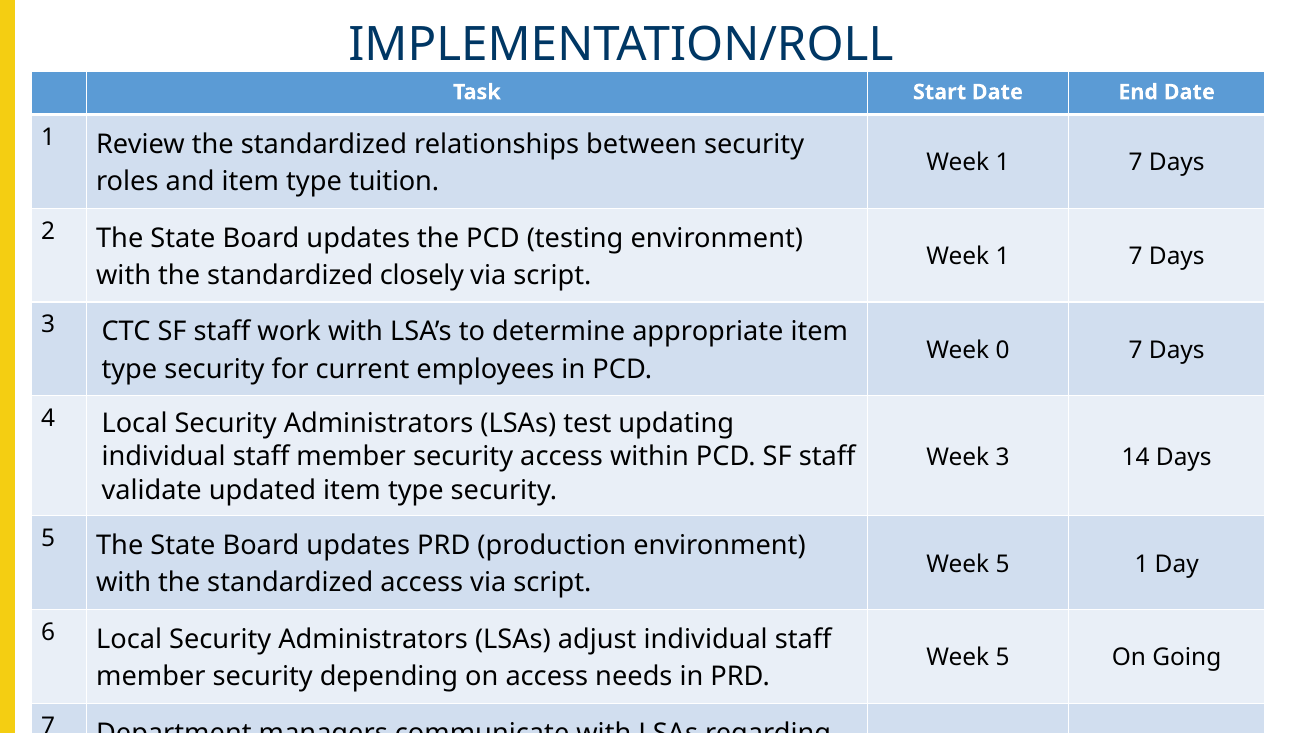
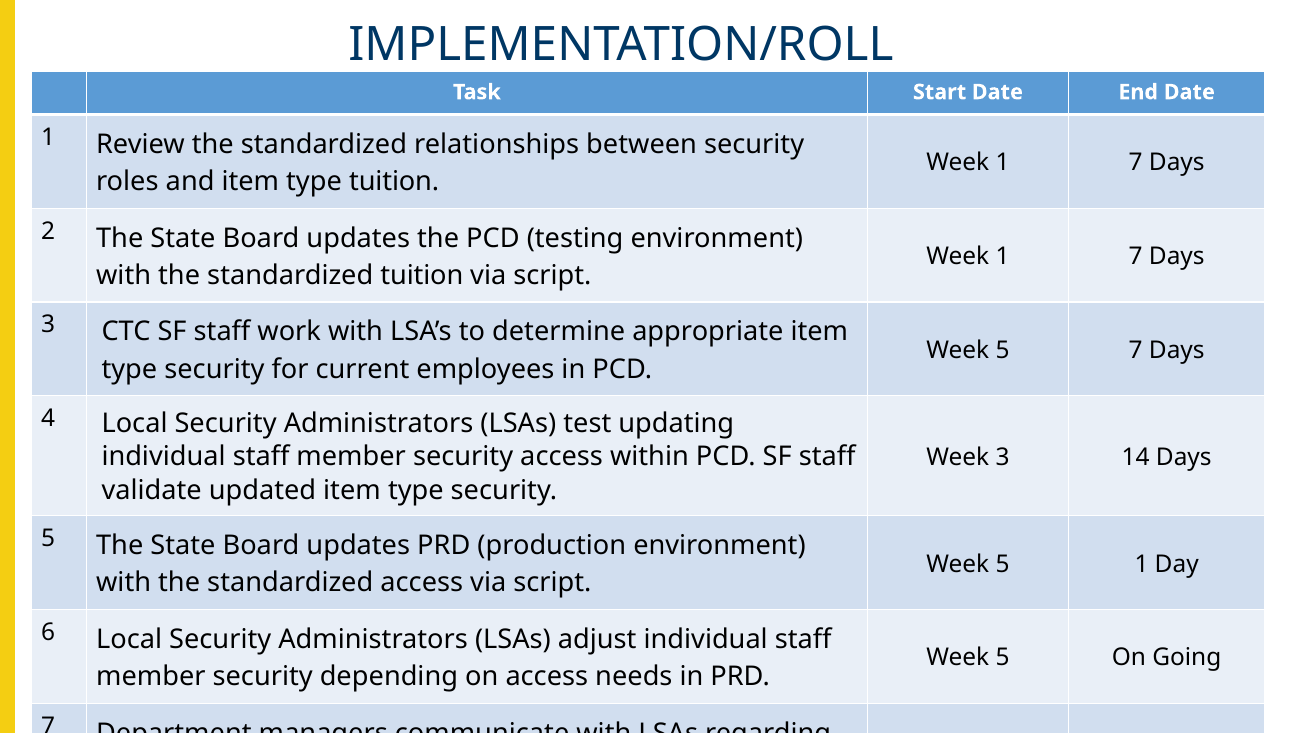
standardized closely: closely -> tuition
0 at (1003, 350): 0 -> 5
